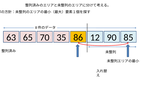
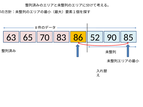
35: 35 -> 83
12: 12 -> 52
